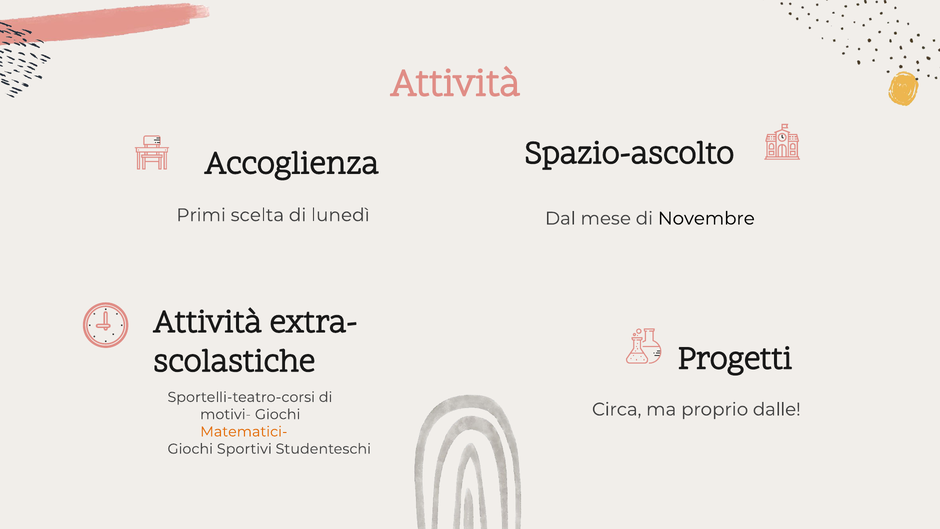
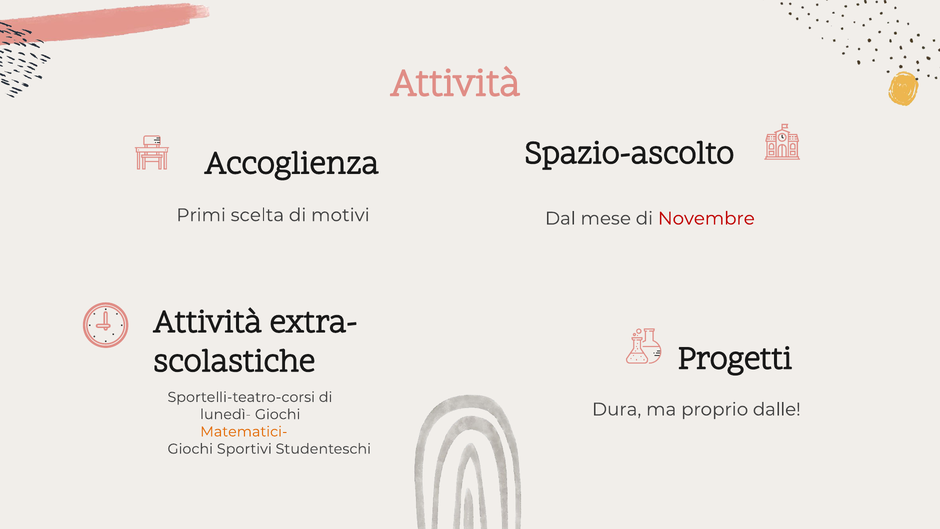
lunedì: lunedì -> motivi
Novembre colour: black -> red
Circa: Circa -> Dura
motivi-: motivi- -> lunedì-
